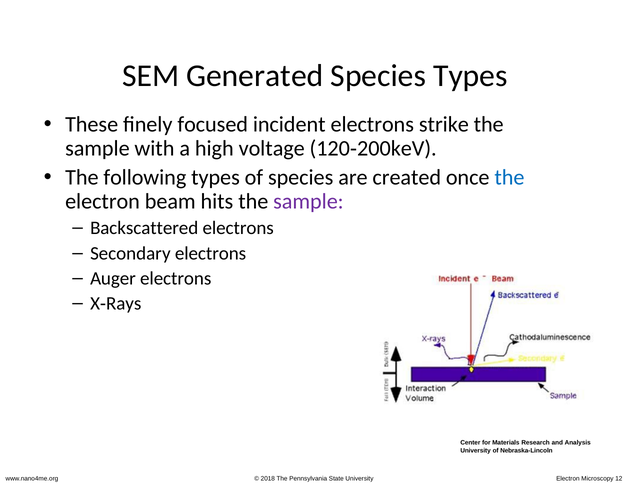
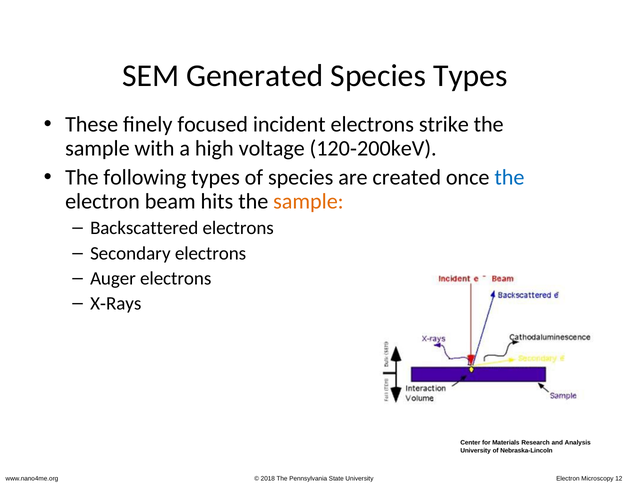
sample at (308, 202) colour: purple -> orange
